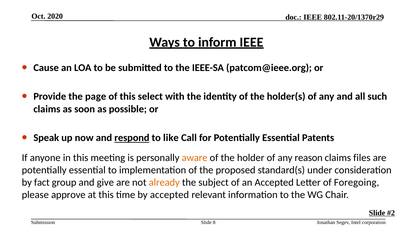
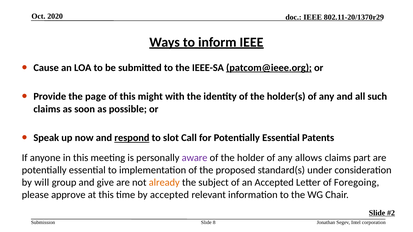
patcom@ieee.org underline: none -> present
select: select -> might
like: like -> slot
aware colour: orange -> purple
reason: reason -> allows
files: files -> part
fact: fact -> will
